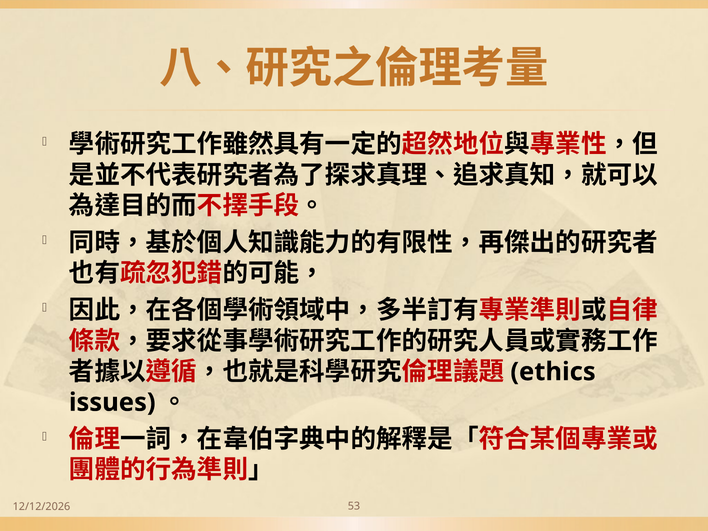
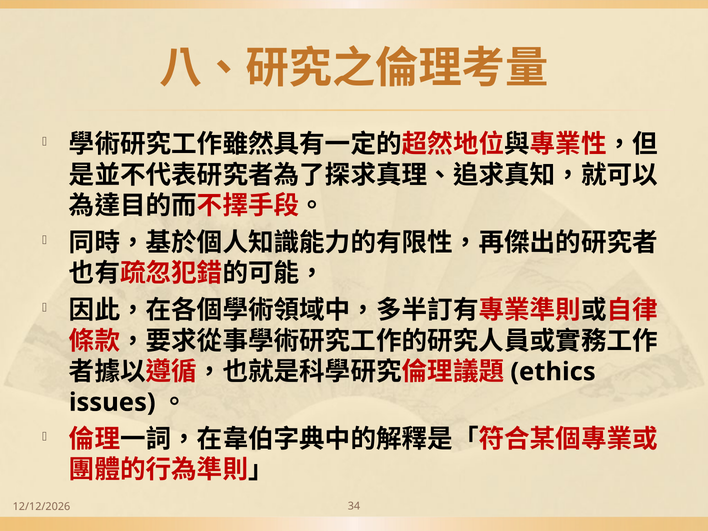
53: 53 -> 34
